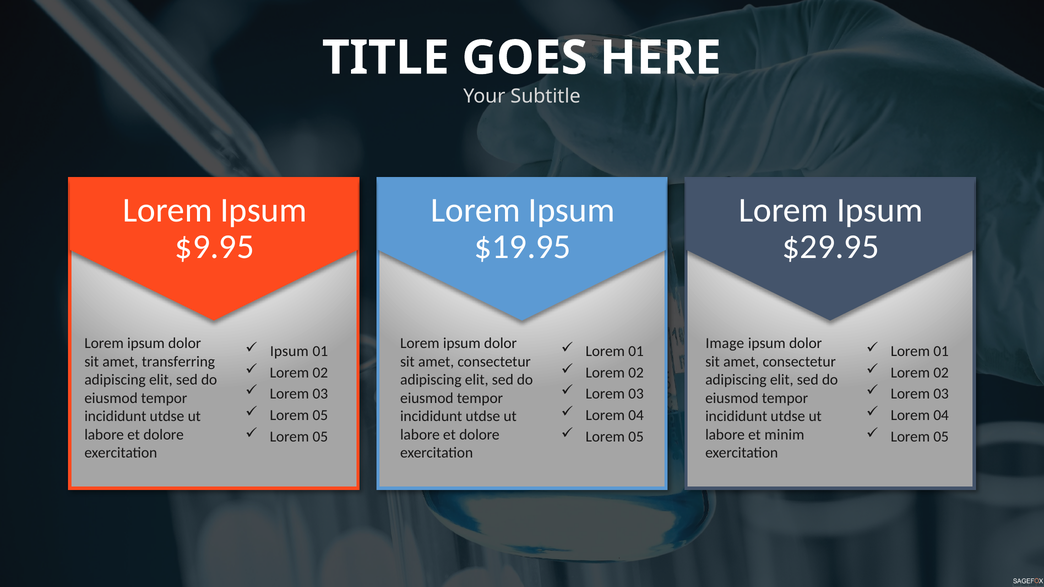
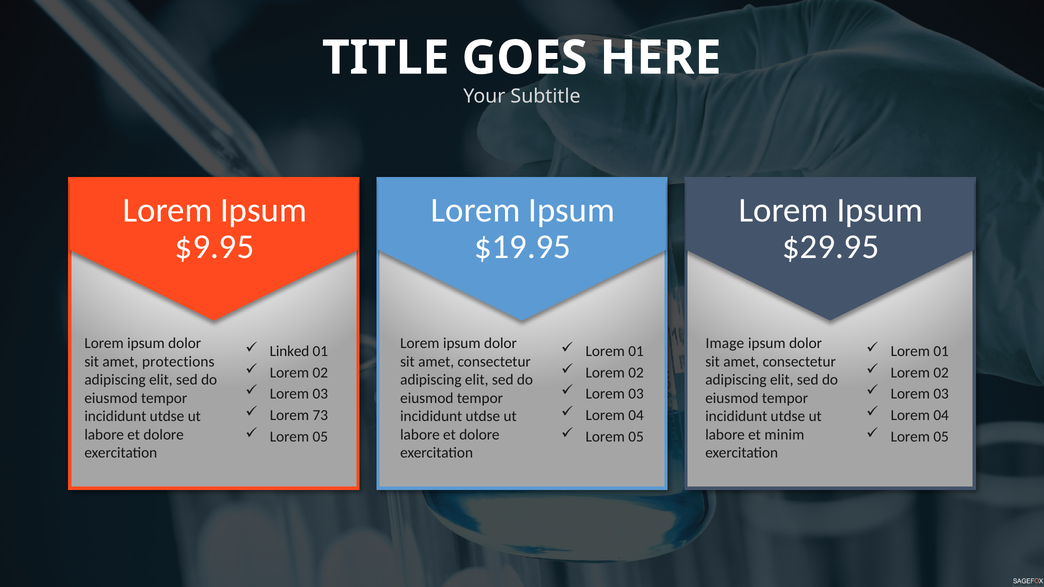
Ipsum at (289, 351): Ipsum -> Linked
transferring: transferring -> protections
05 at (320, 415): 05 -> 73
